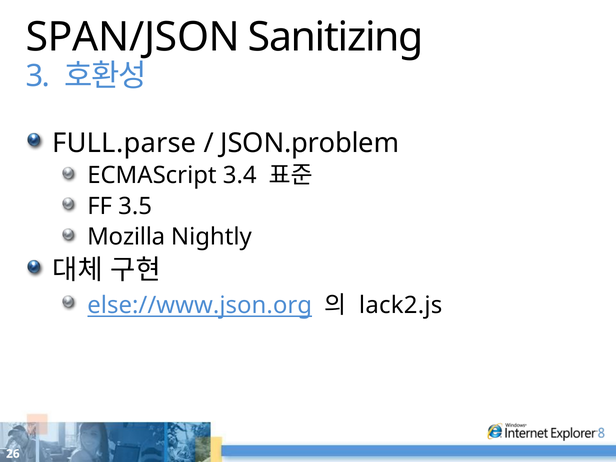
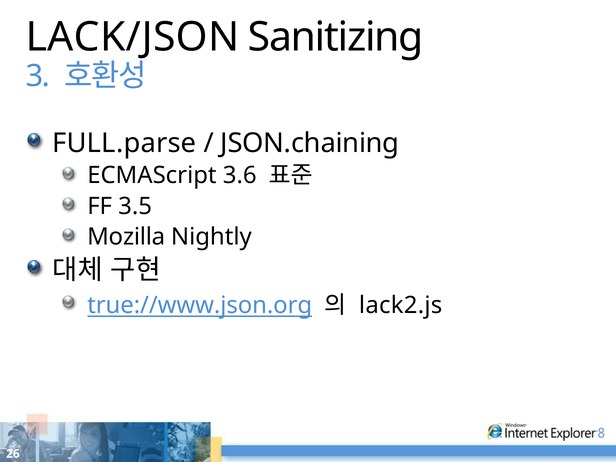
SPAN/JSON: SPAN/JSON -> LACK/JSON
JSON.problem: JSON.problem -> JSON.chaining
3.4: 3.4 -> 3.6
else://www.json.org: else://www.json.org -> true://www.json.org
